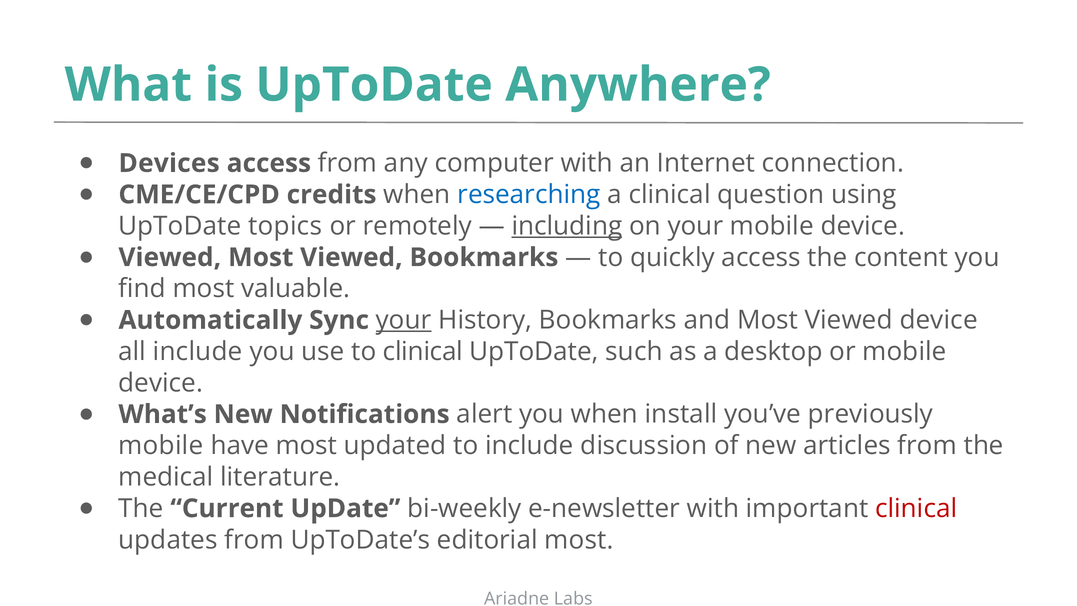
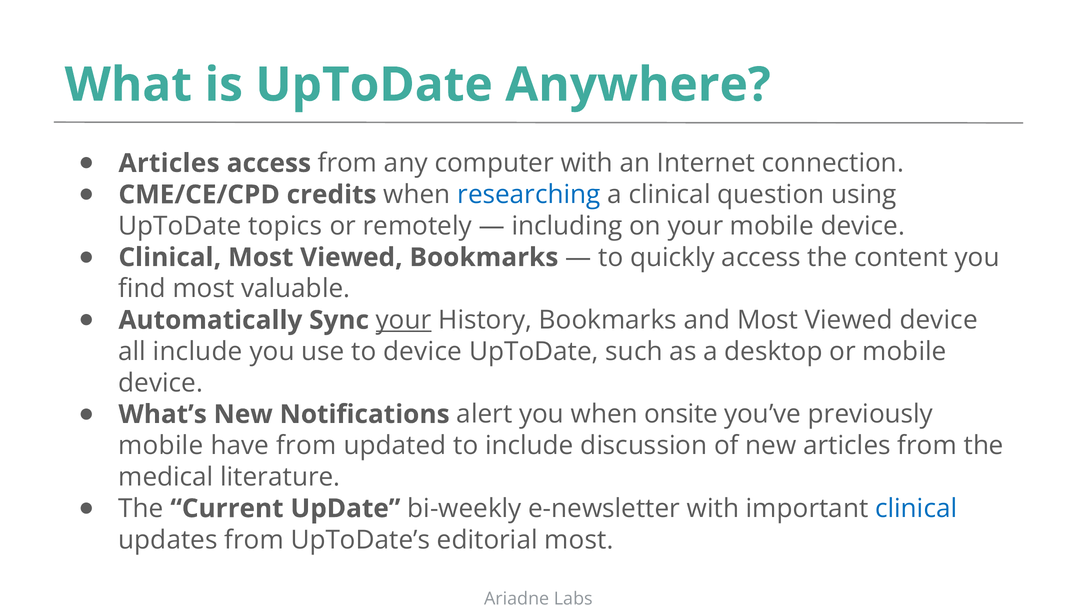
Devices at (169, 163): Devices -> Articles
including underline: present -> none
Viewed at (170, 257): Viewed -> Clinical
to clinical: clinical -> device
install: install -> onsite
have most: most -> from
clinical at (916, 508) colour: red -> blue
